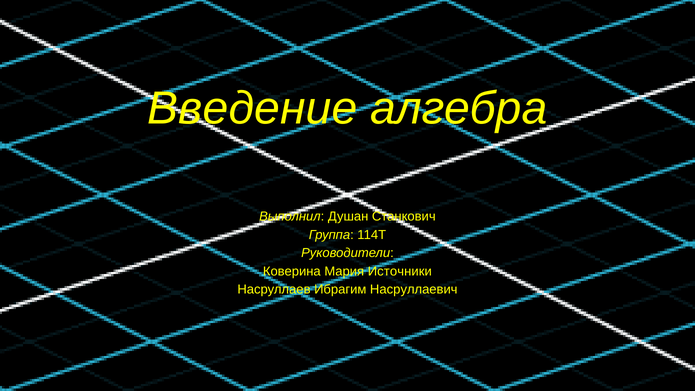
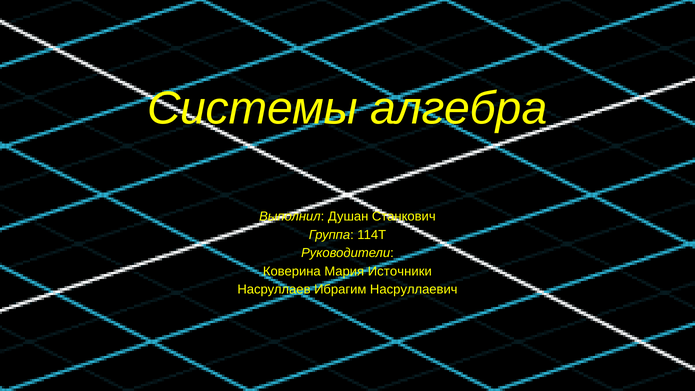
Введение: Введение -> Системы
